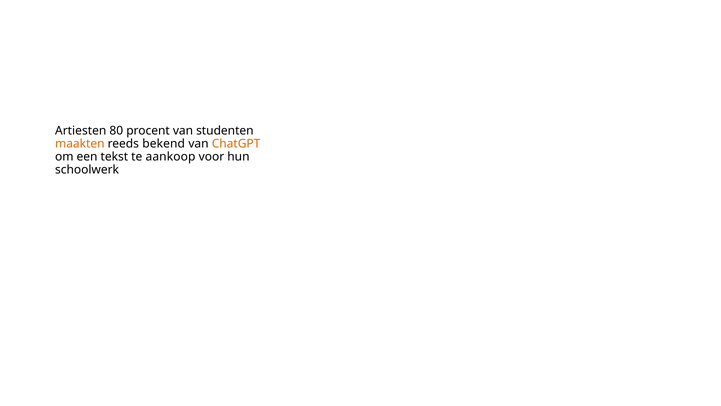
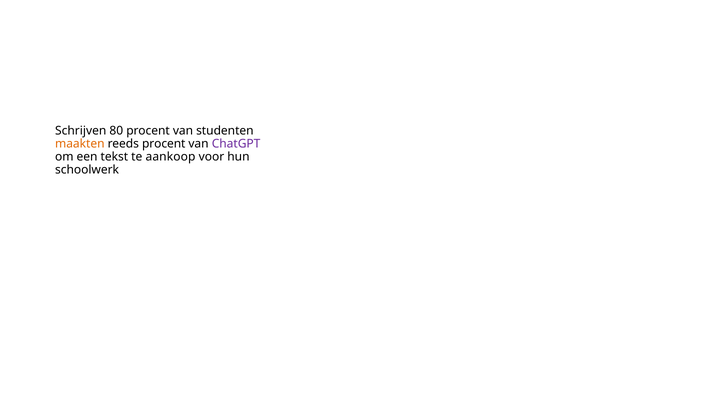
Artiesten: Artiesten -> Schrijven
reeds bekend: bekend -> procent
ChatGPT colour: orange -> purple
